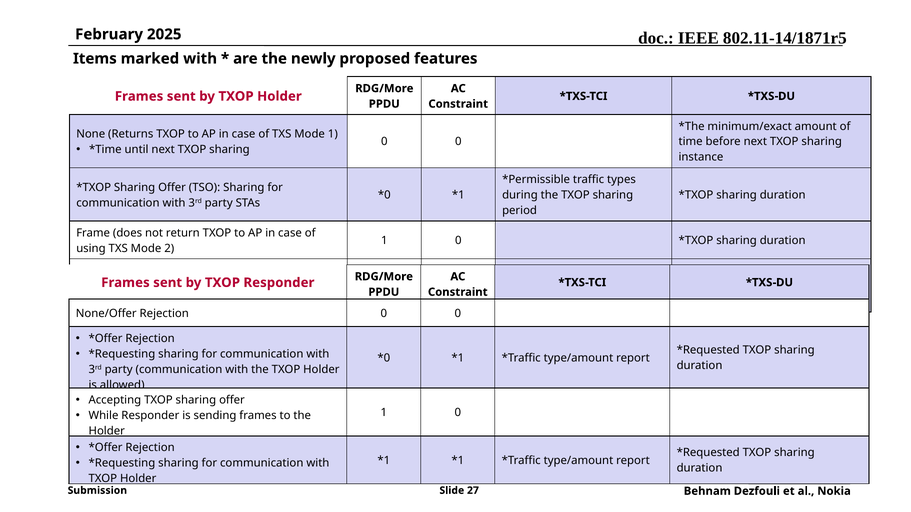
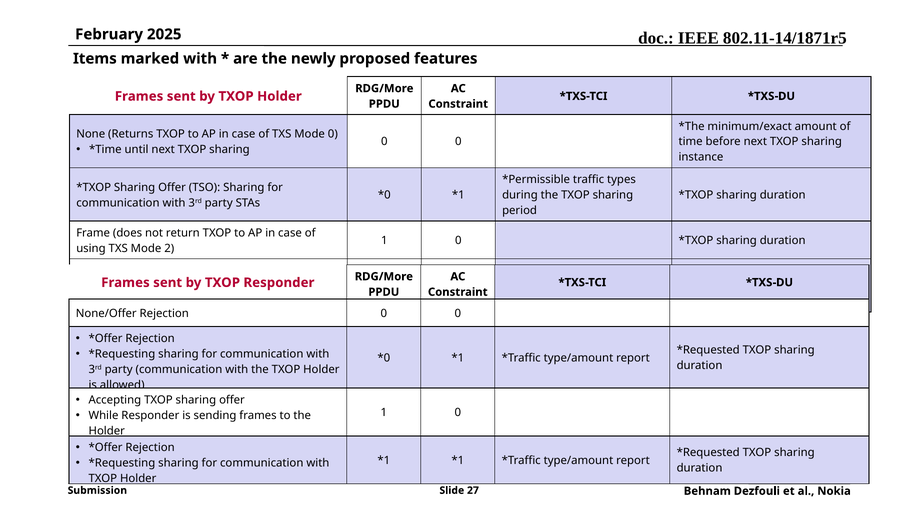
Mode 1: 1 -> 0
